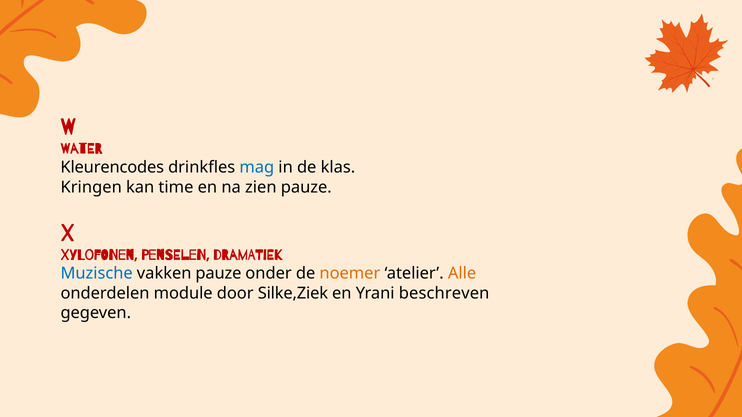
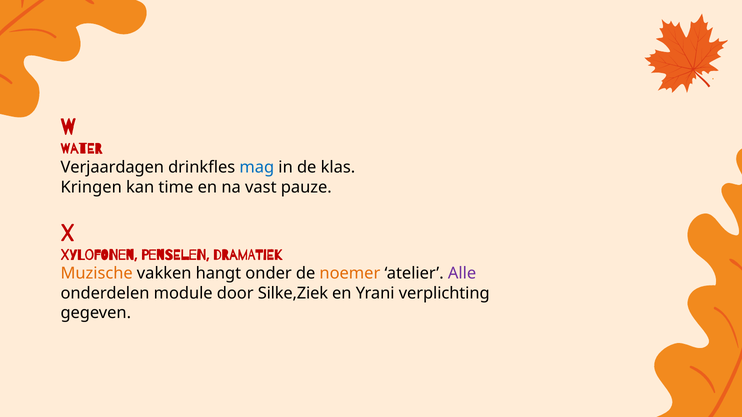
Kleurencodes: Kleurencodes -> Verjaardagen
zien: zien -> vast
Muzische colour: blue -> orange
vakken pauze: pauze -> hangt
Alle colour: orange -> purple
beschreven: beschreven -> verplichting
